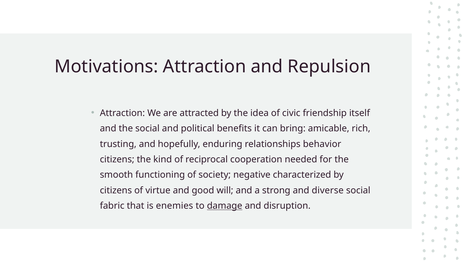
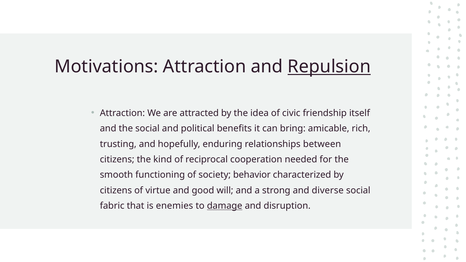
Repulsion underline: none -> present
behavior: behavior -> between
negative: negative -> behavior
